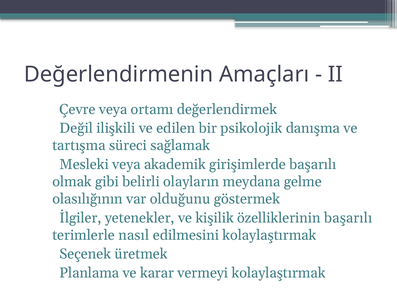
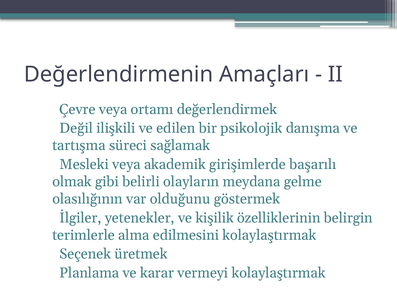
özelliklerinin başarılı: başarılı -> belirgin
nasıl: nasıl -> alma
